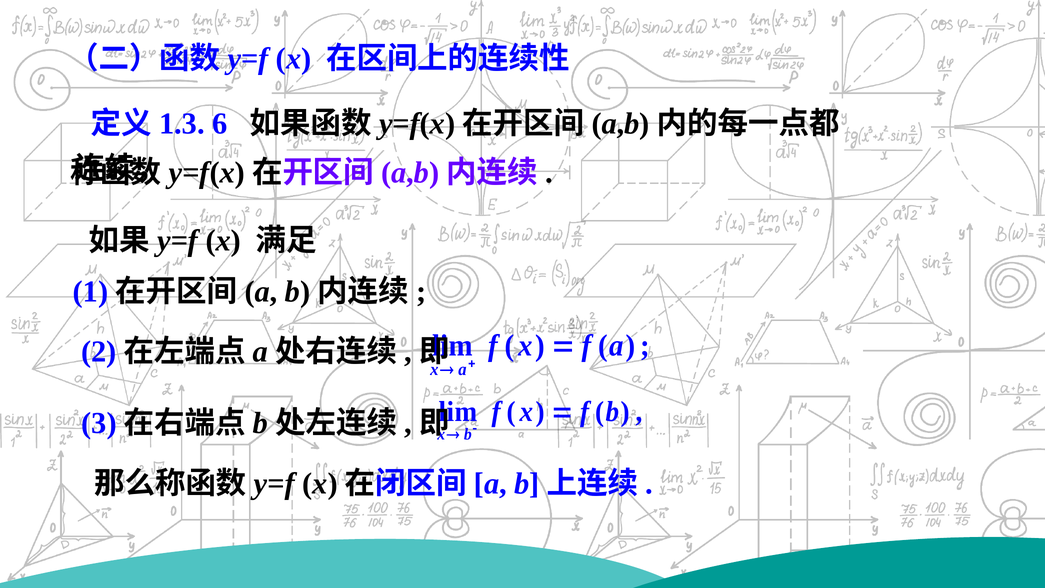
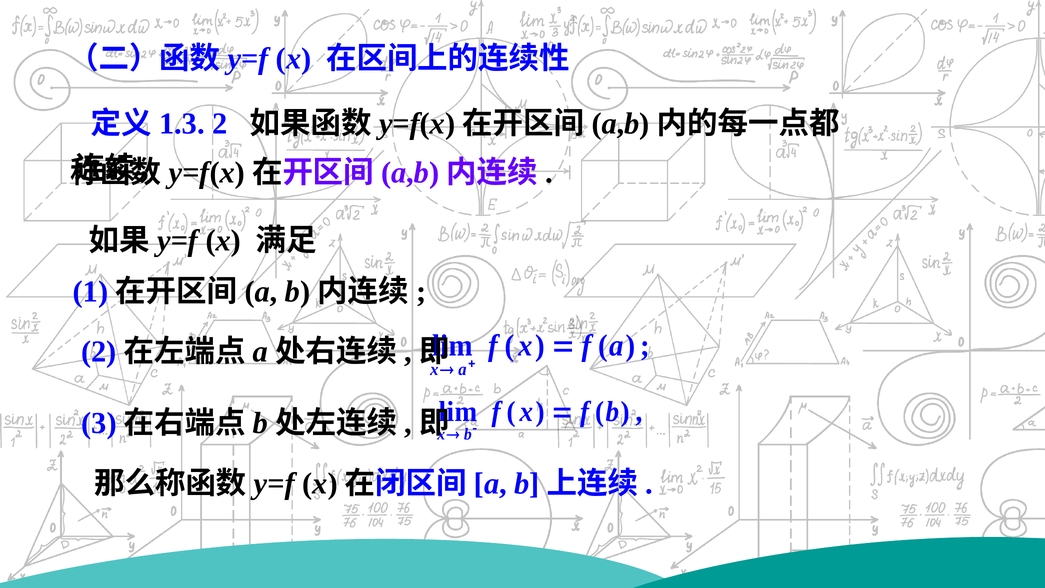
6 at (220, 124): 6 -> 2
